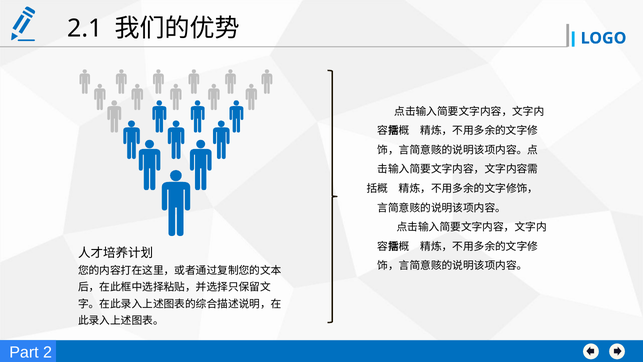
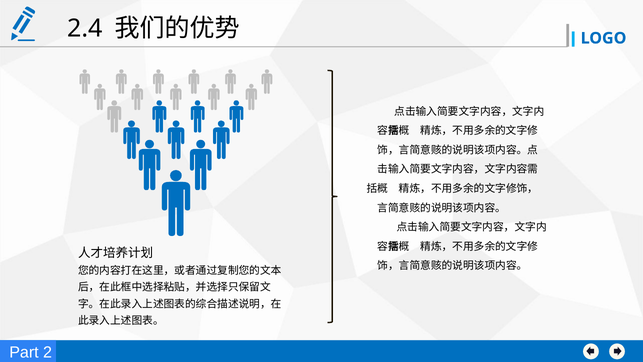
2.1: 2.1 -> 2.4
